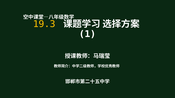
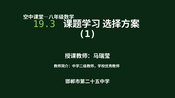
19.3 colour: yellow -> light green
